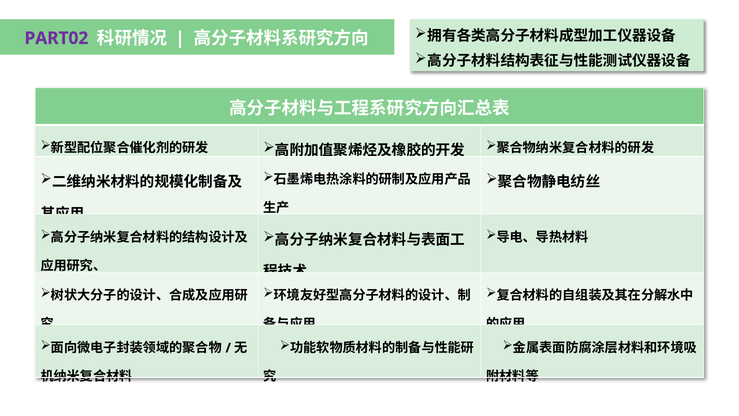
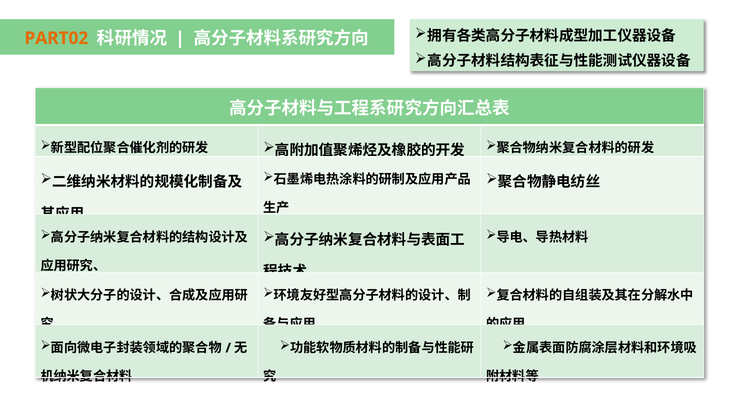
PART02 colour: purple -> orange
